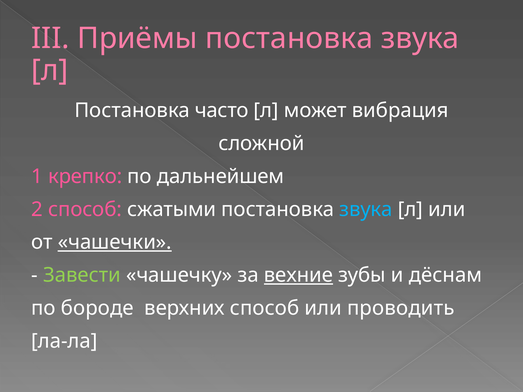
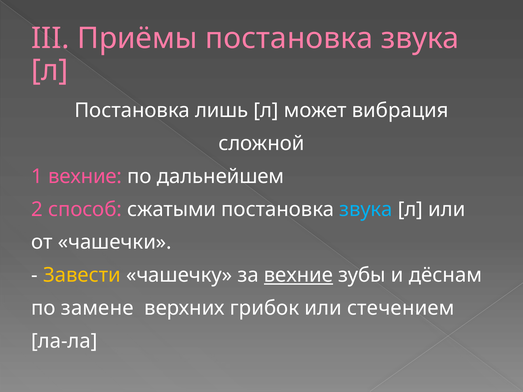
часто: часто -> лишь
1 крепко: крепко -> вехние
чашечки underline: present -> none
Завести colour: light green -> yellow
бороде: бороде -> замене
верхних способ: способ -> грибок
проводить: проводить -> стечением
